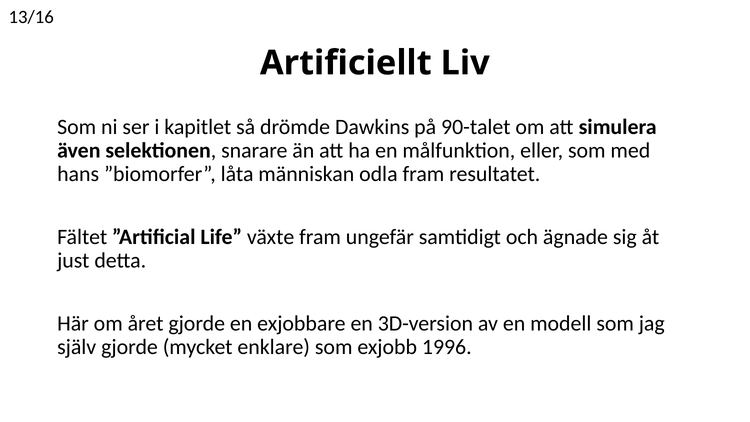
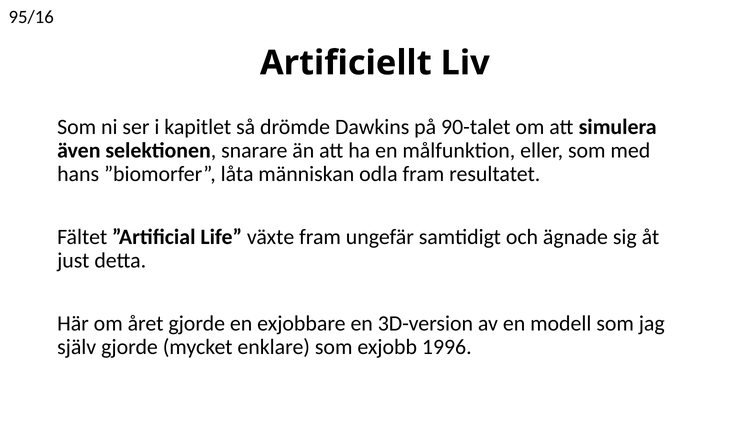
13/16: 13/16 -> 95/16
